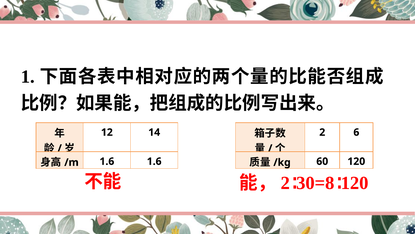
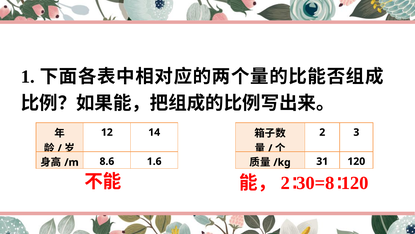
6: 6 -> 3
1.6 at (107, 161): 1.6 -> 8.6
60: 60 -> 31
